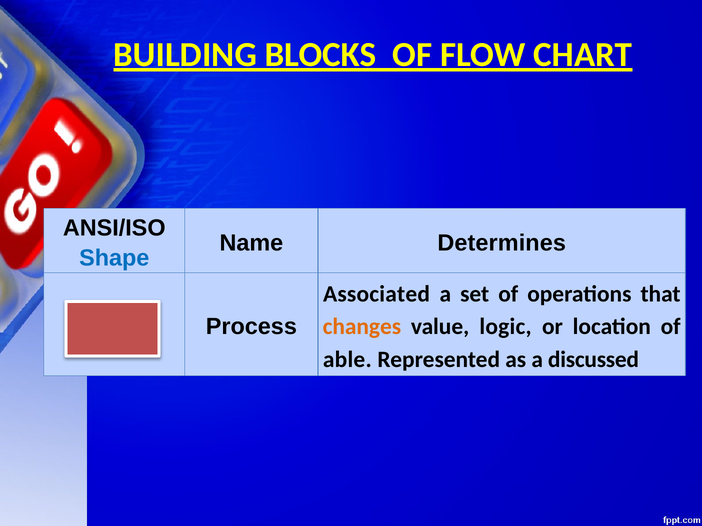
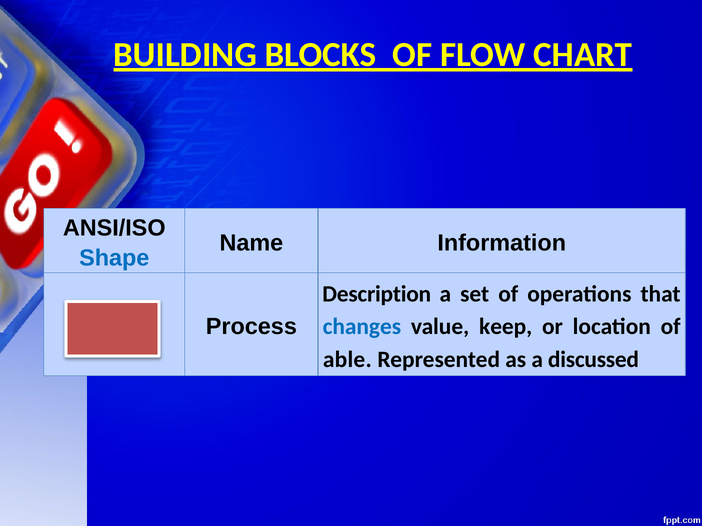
Determines: Determines -> Information
Associated: Associated -> Description
changes colour: orange -> blue
logic: logic -> keep
